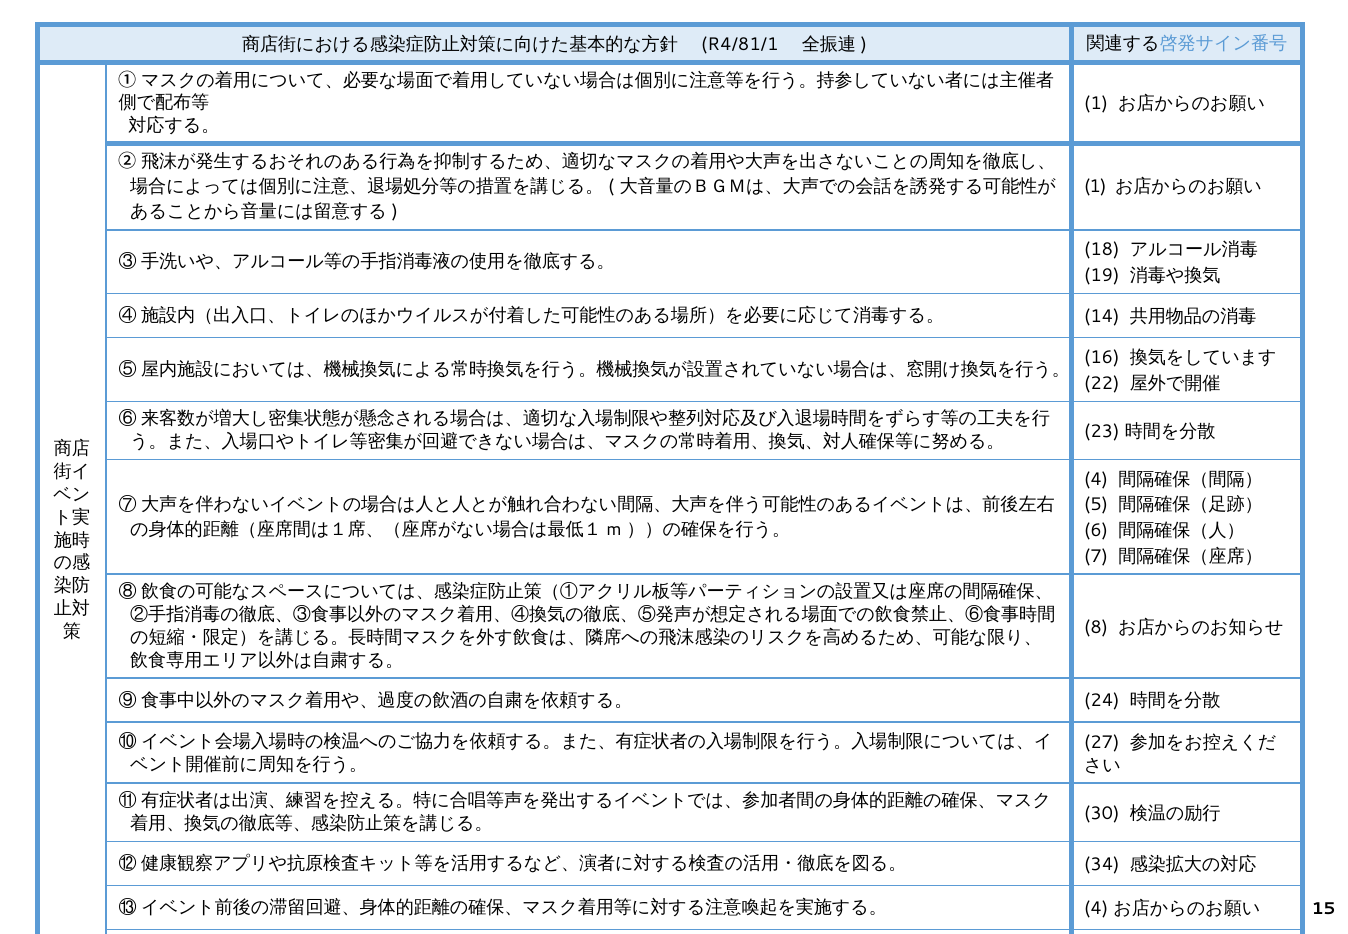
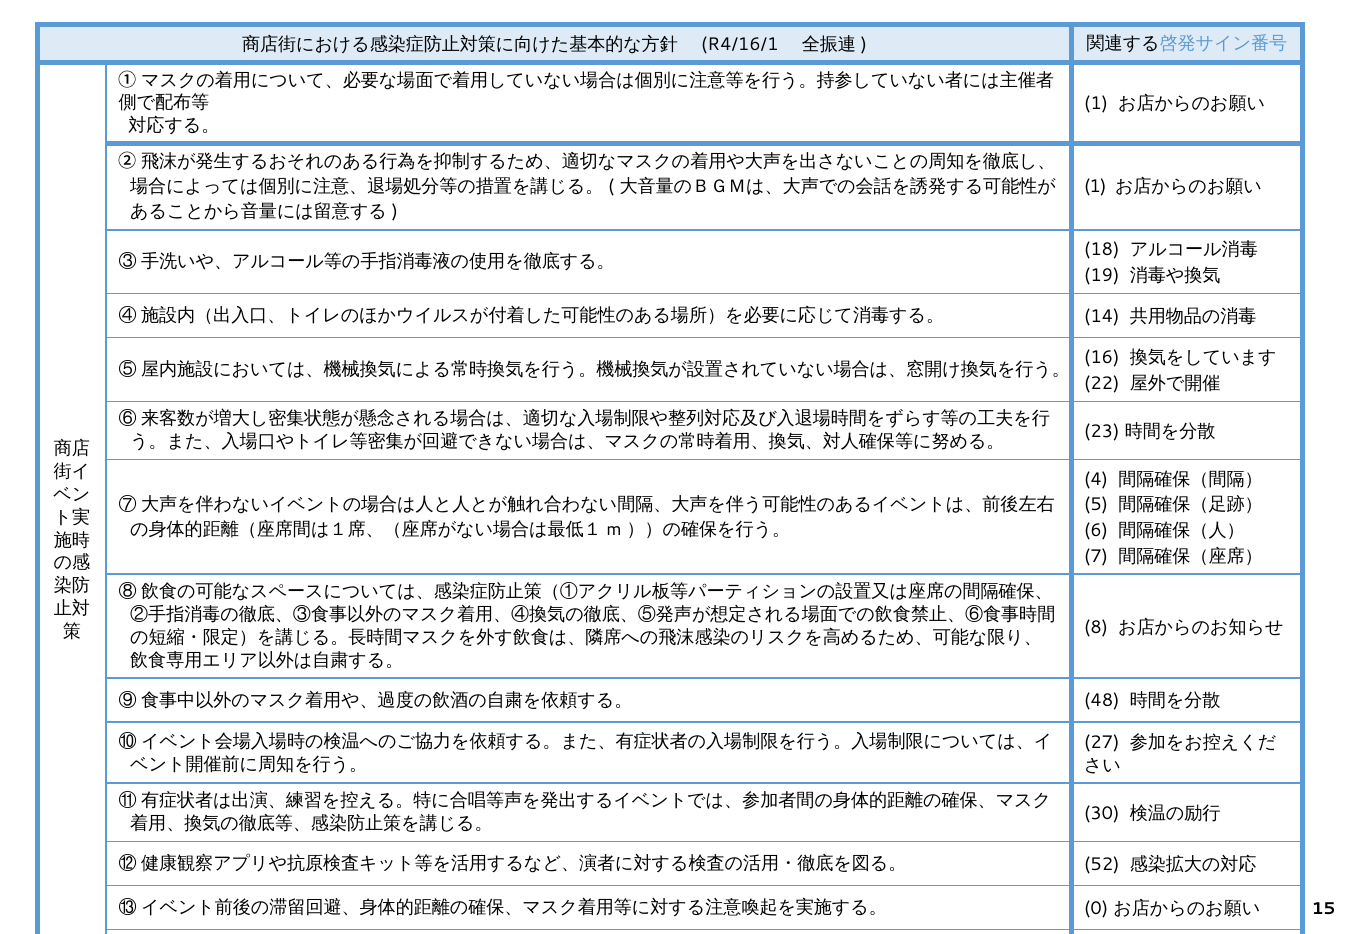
R4/81/1: R4/81/1 -> R4/16/1
24: 24 -> 48
34: 34 -> 52
4 at (1096, 908): 4 -> 0
